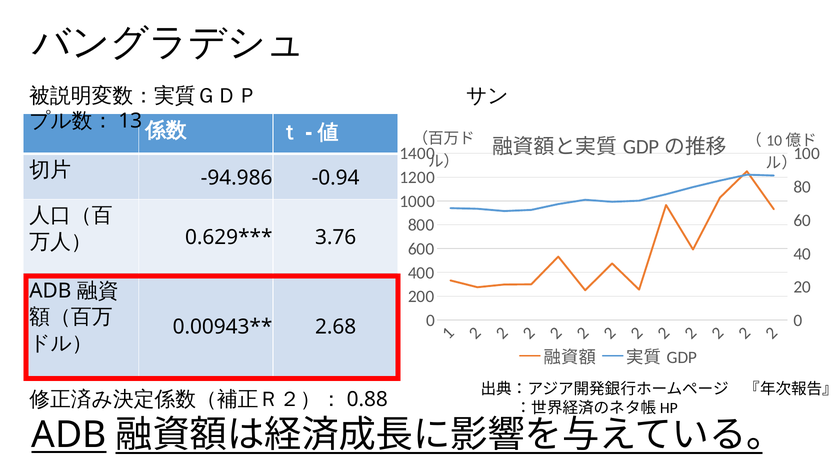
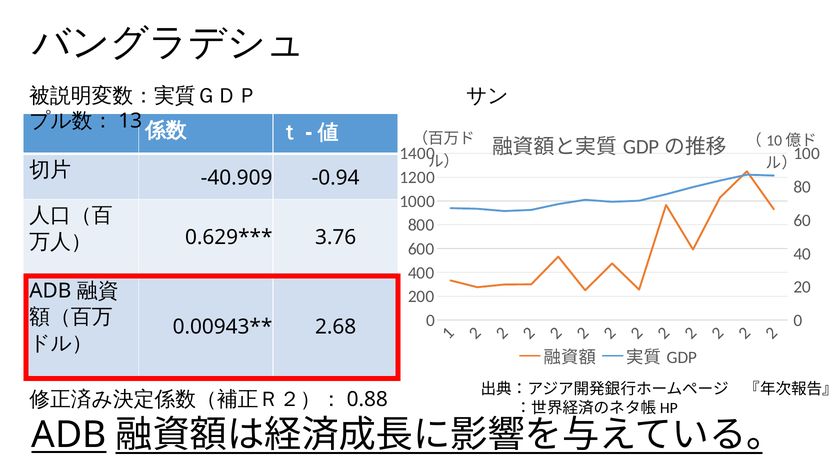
-94.986: -94.986 -> -40.909
